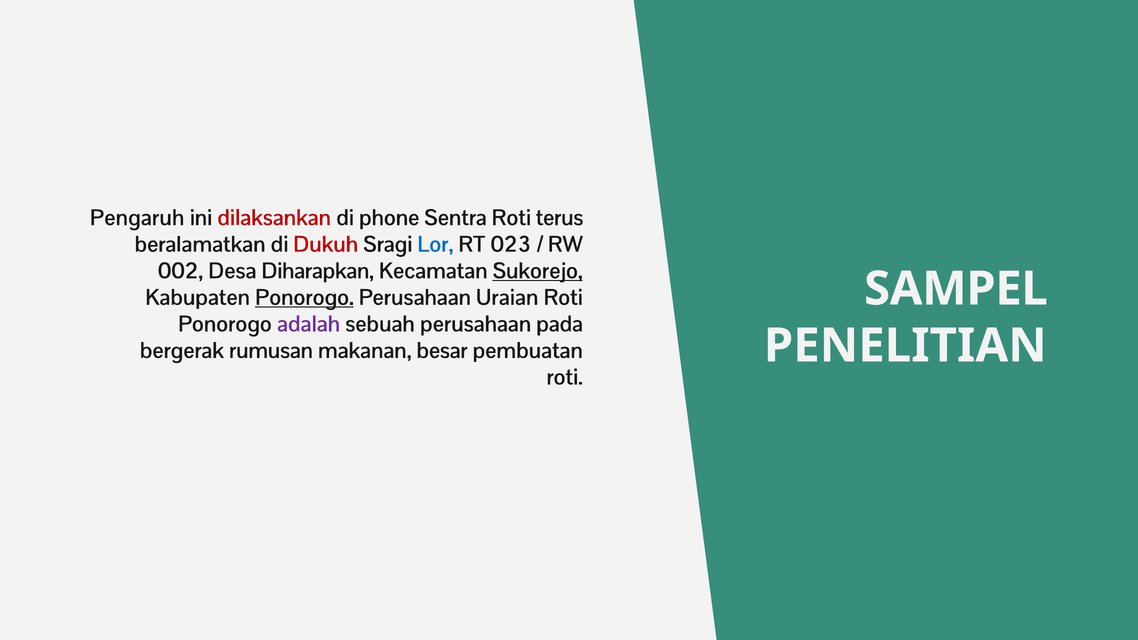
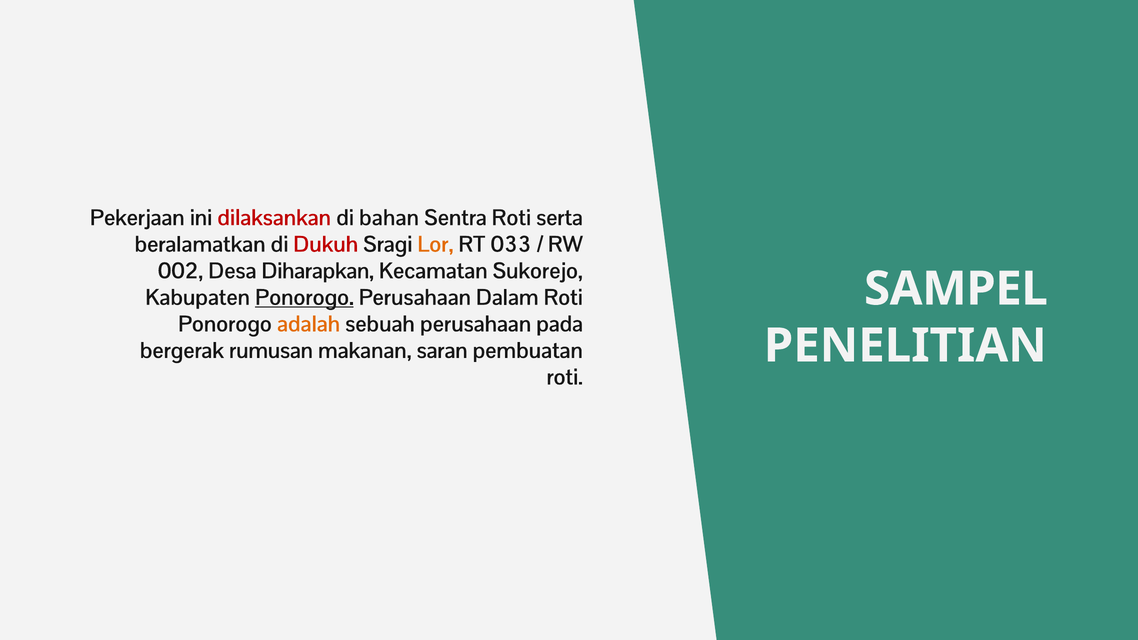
Pengaruh: Pengaruh -> Pekerjaan
phone: phone -> bahan
terus: terus -> serta
Lor colour: blue -> orange
023: 023 -> 033
Sukorejo underline: present -> none
Uraian: Uraian -> Dalam
adalah colour: purple -> orange
besar: besar -> saran
